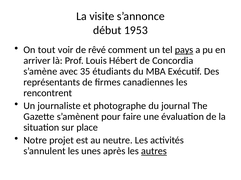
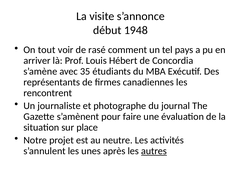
1953: 1953 -> 1948
rêvé: rêvé -> rasé
pays underline: present -> none
